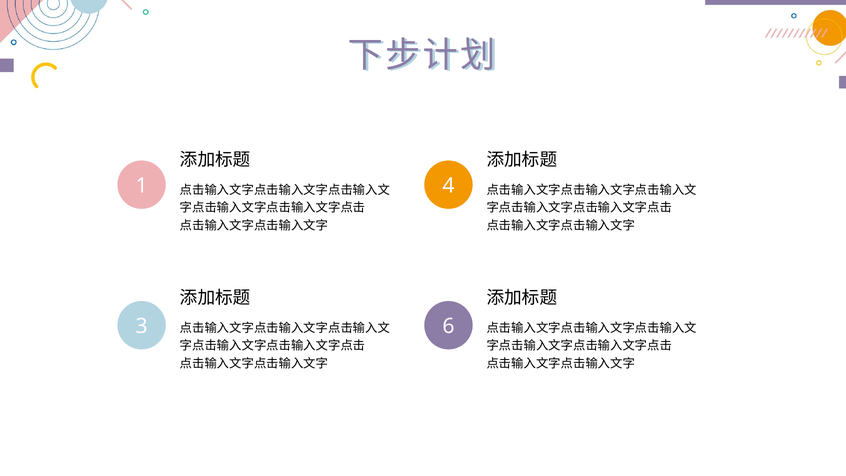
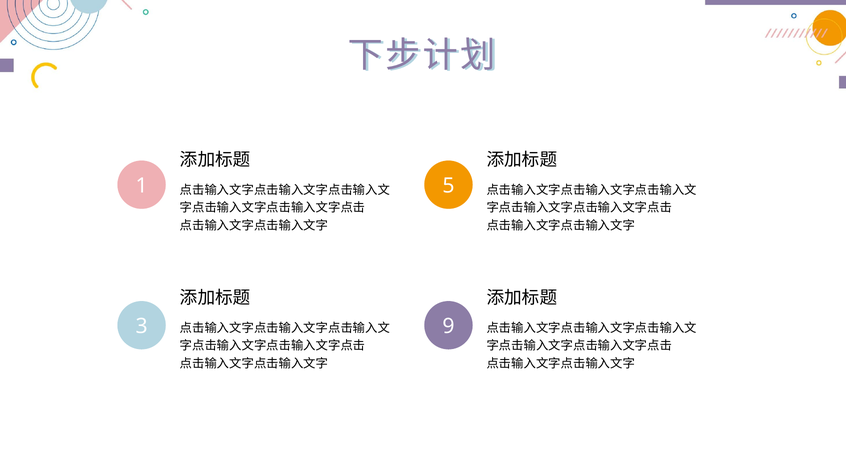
4: 4 -> 5
6: 6 -> 9
